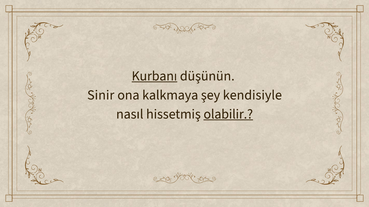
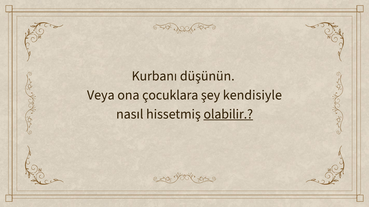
Kurbanı underline: present -> none
Sinir: Sinir -> Veya
kalkmaya: kalkmaya -> çocuklara
